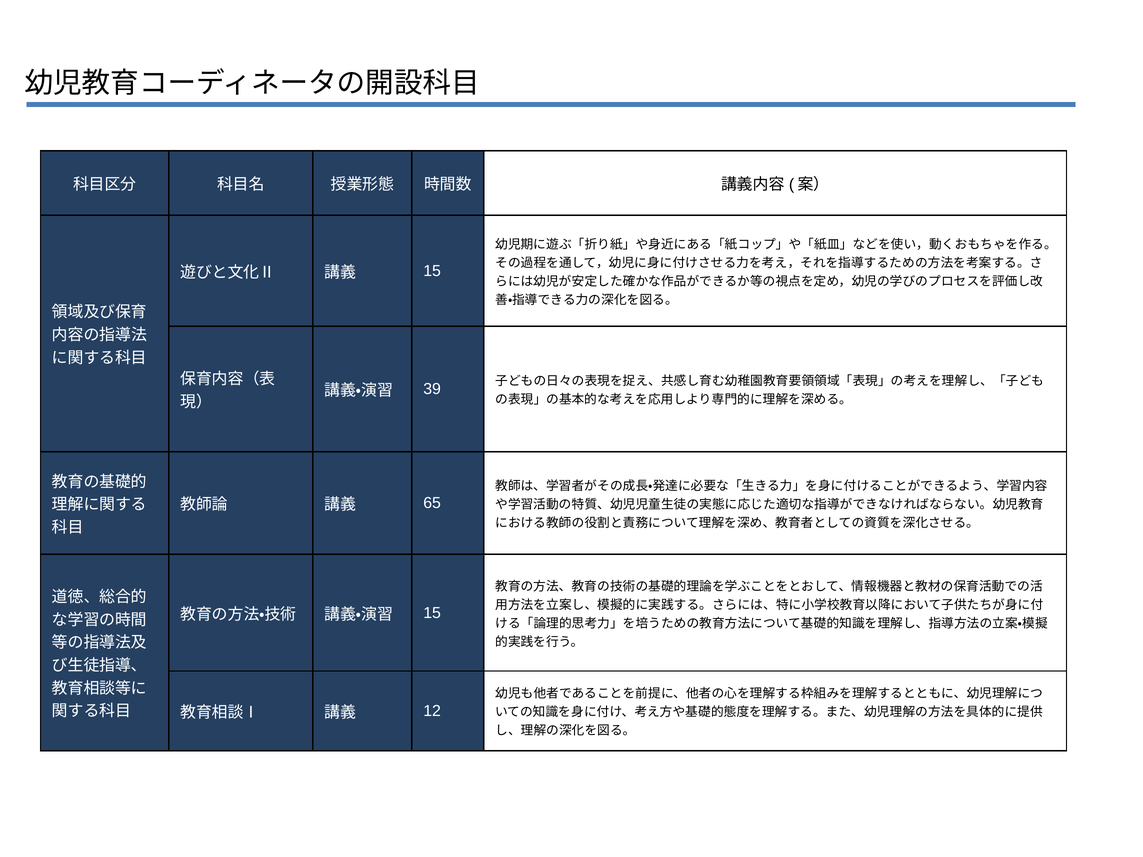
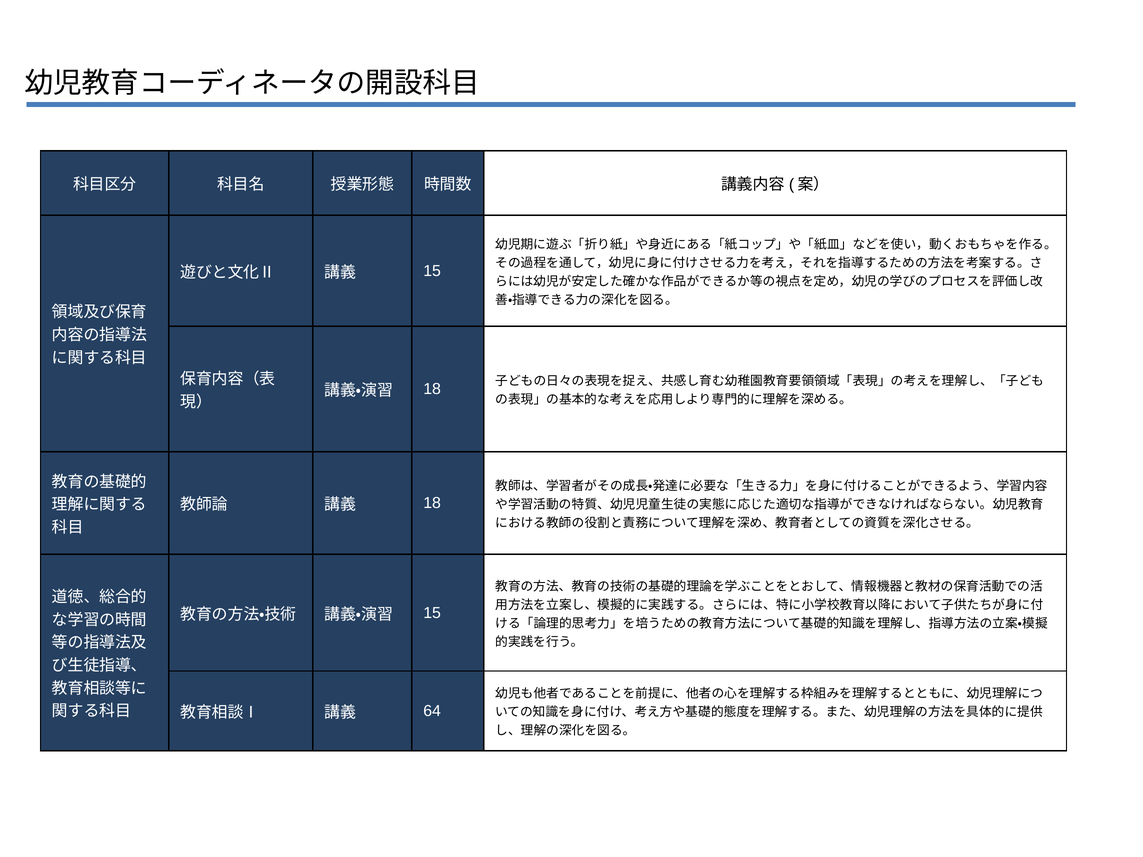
39 at (432, 389): 39 -> 18
65 at (432, 503): 65 -> 18
12: 12 -> 64
